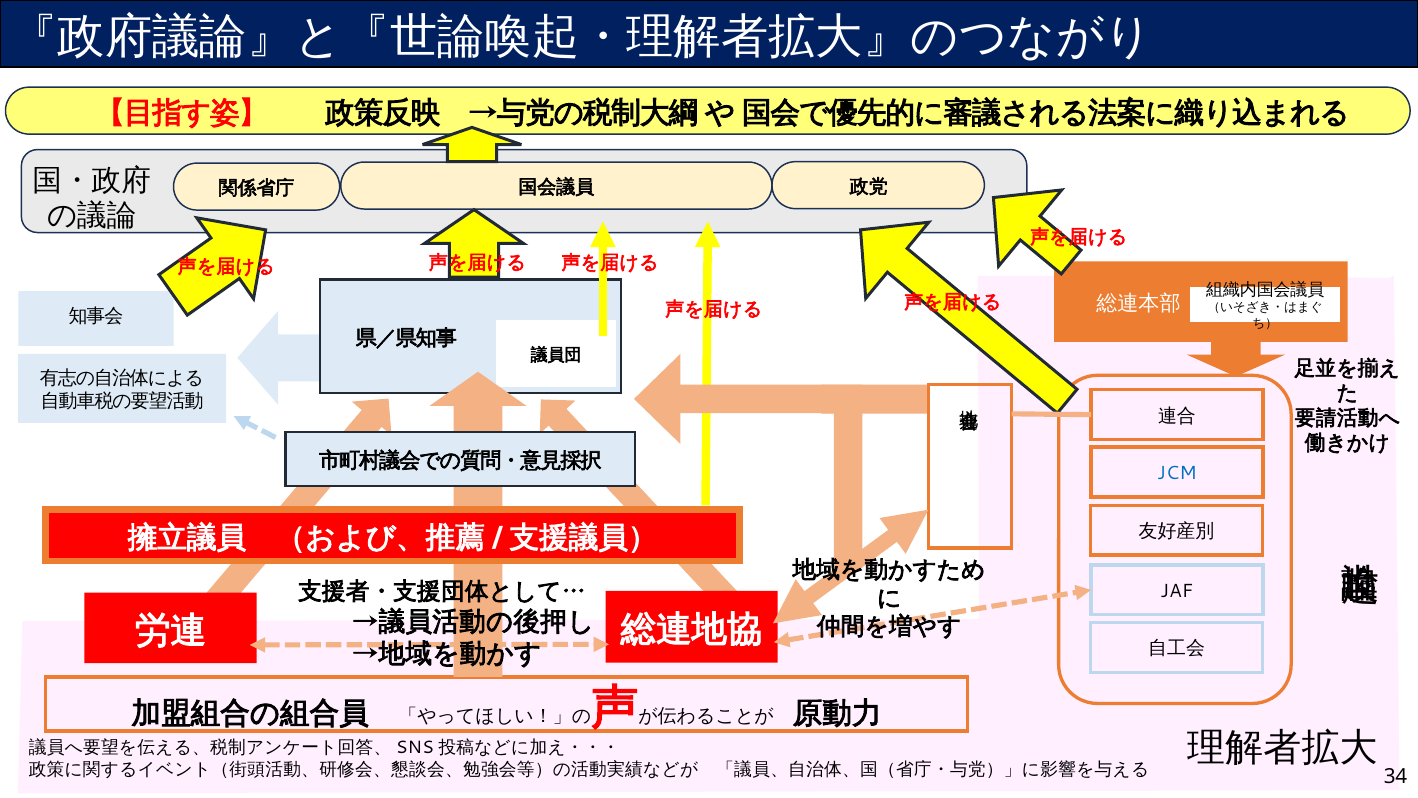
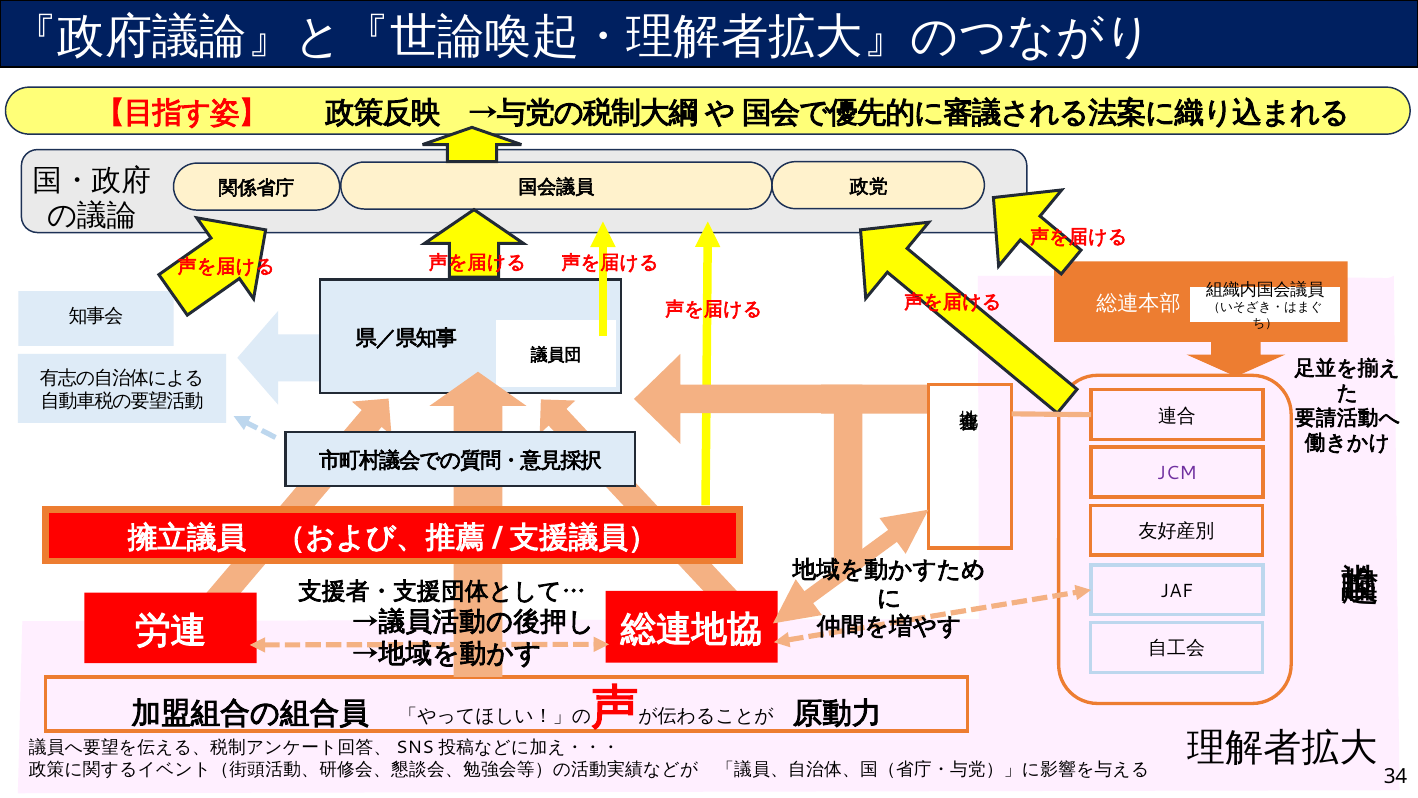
JCM colour: blue -> purple
